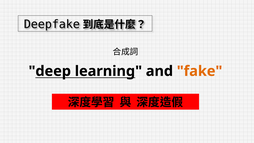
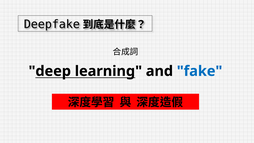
fake colour: orange -> blue
